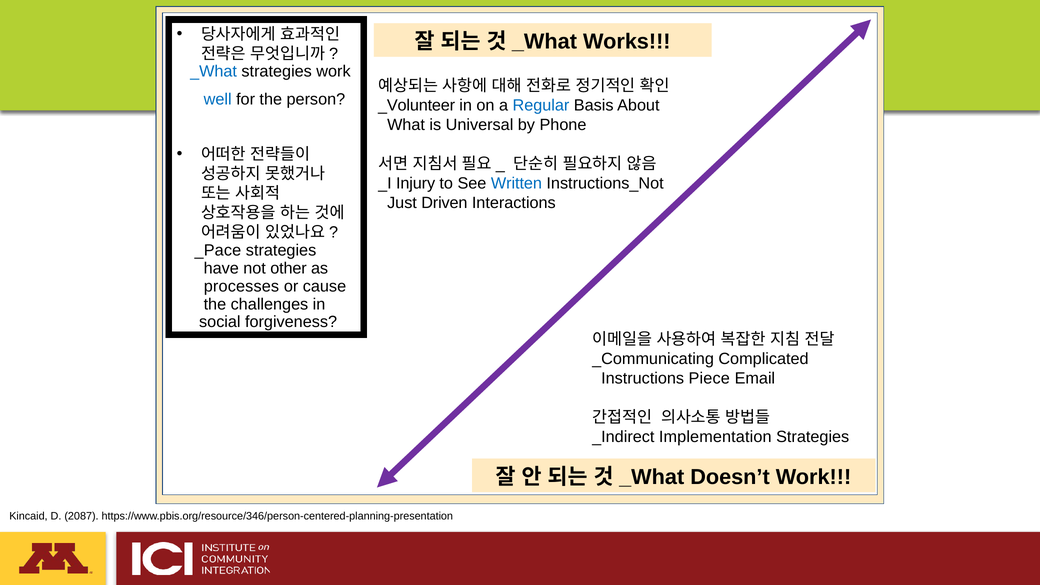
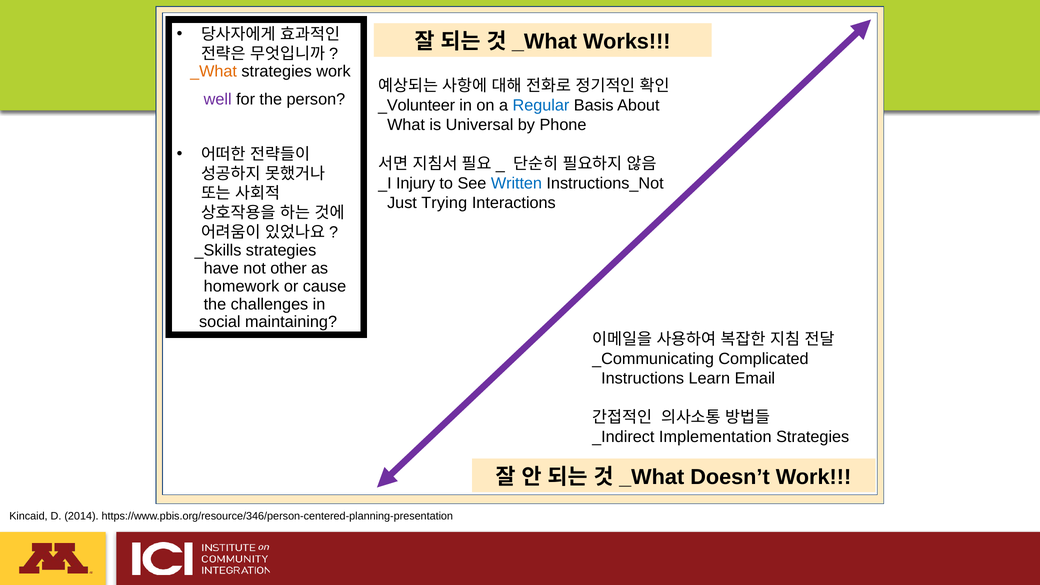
_What colour: blue -> orange
well colour: blue -> purple
Driven: Driven -> Trying
_Pace: _Pace -> _Skills
processes: processes -> homework
forgiveness: forgiveness -> maintaining
Piece: Piece -> Learn
2087: 2087 -> 2014
